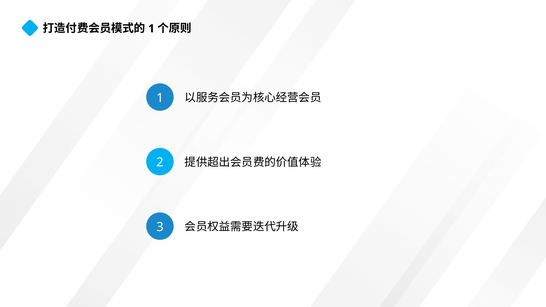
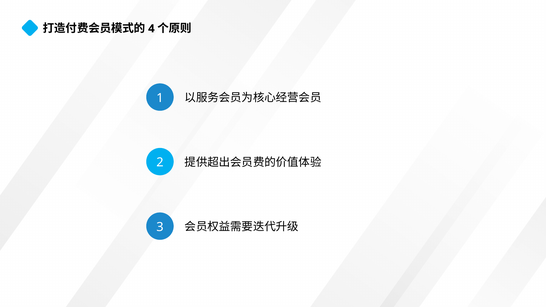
1 at (151, 29): 1 -> 4
